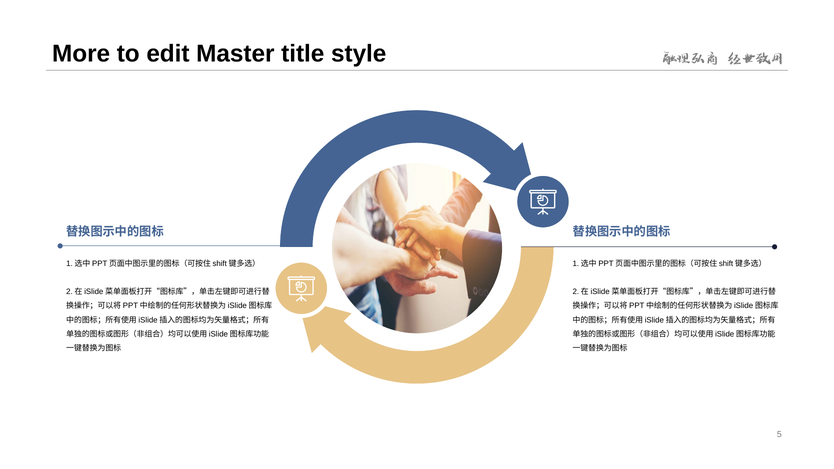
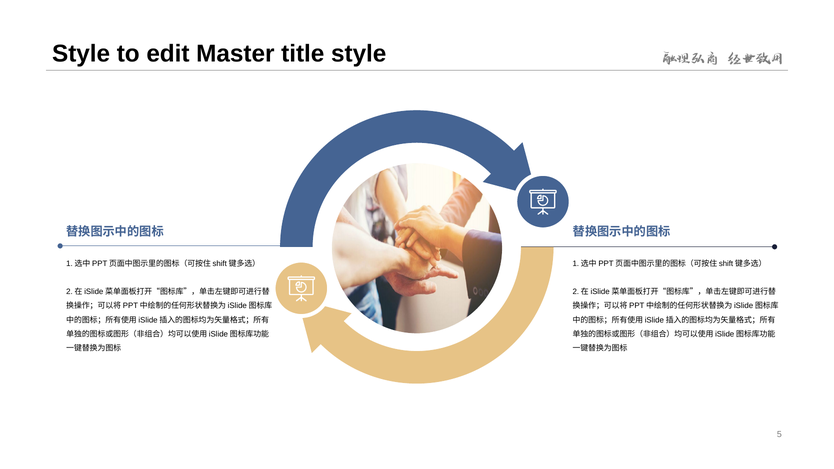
More at (81, 54): More -> Style
